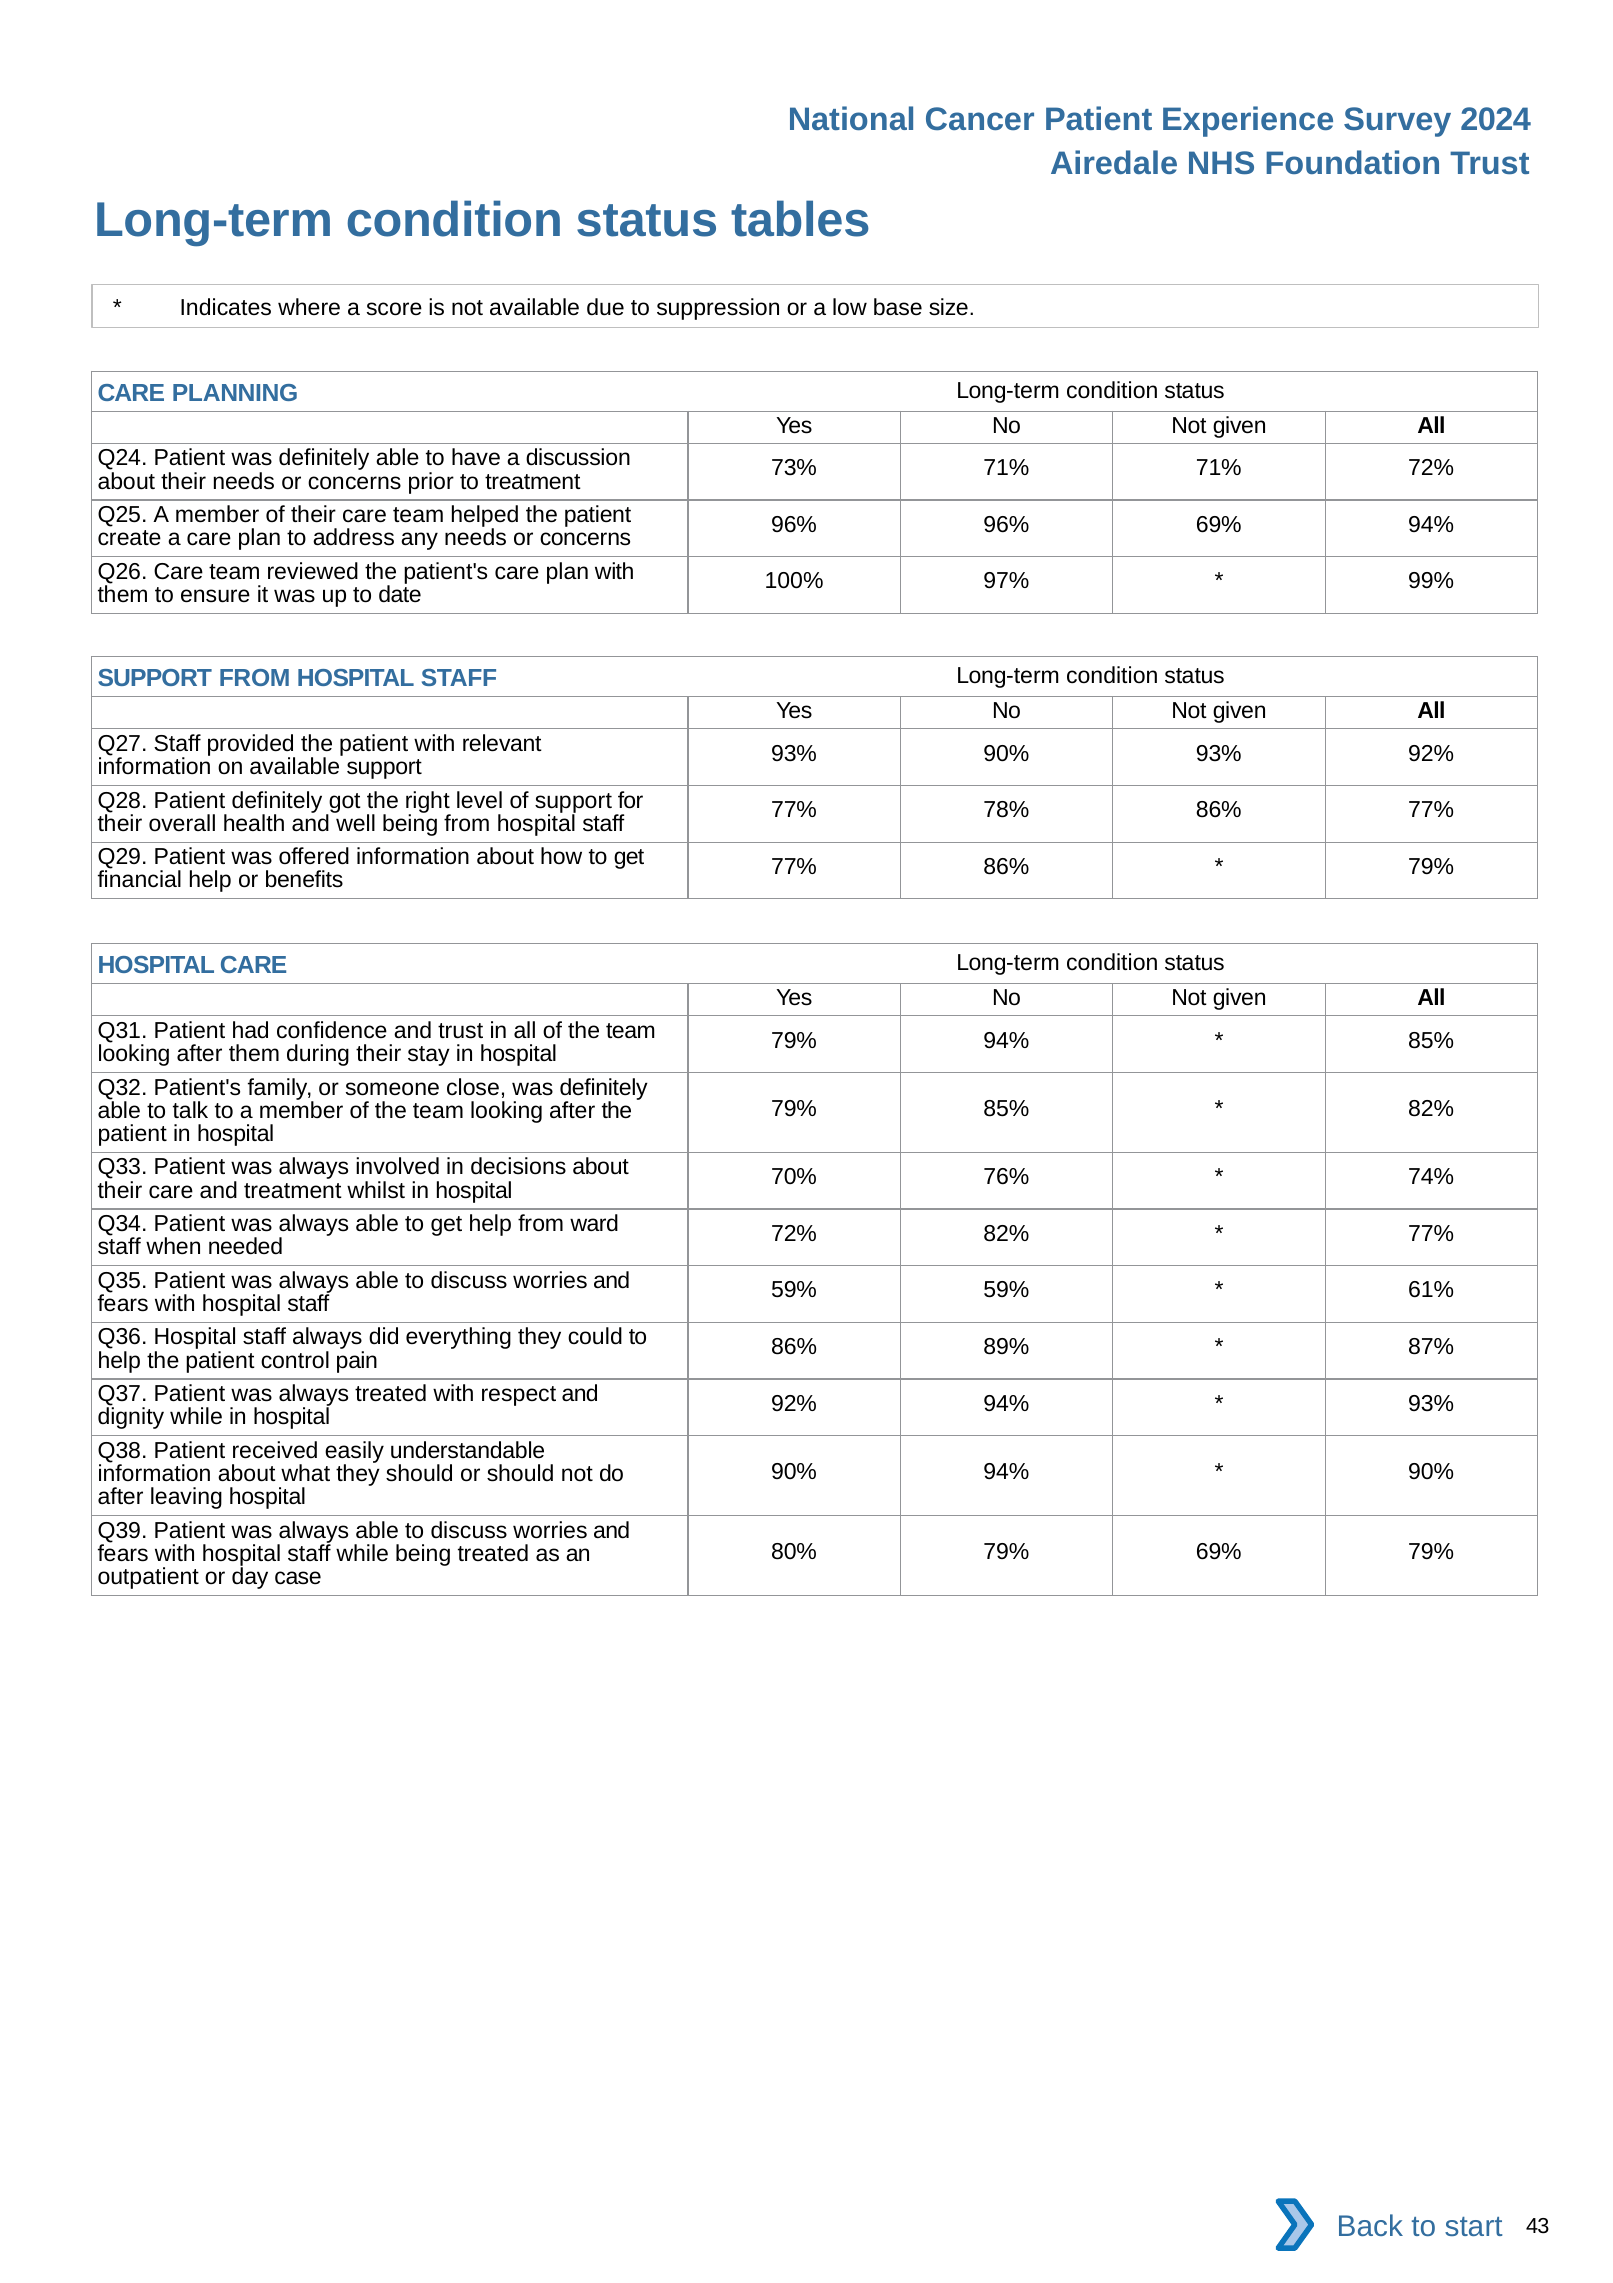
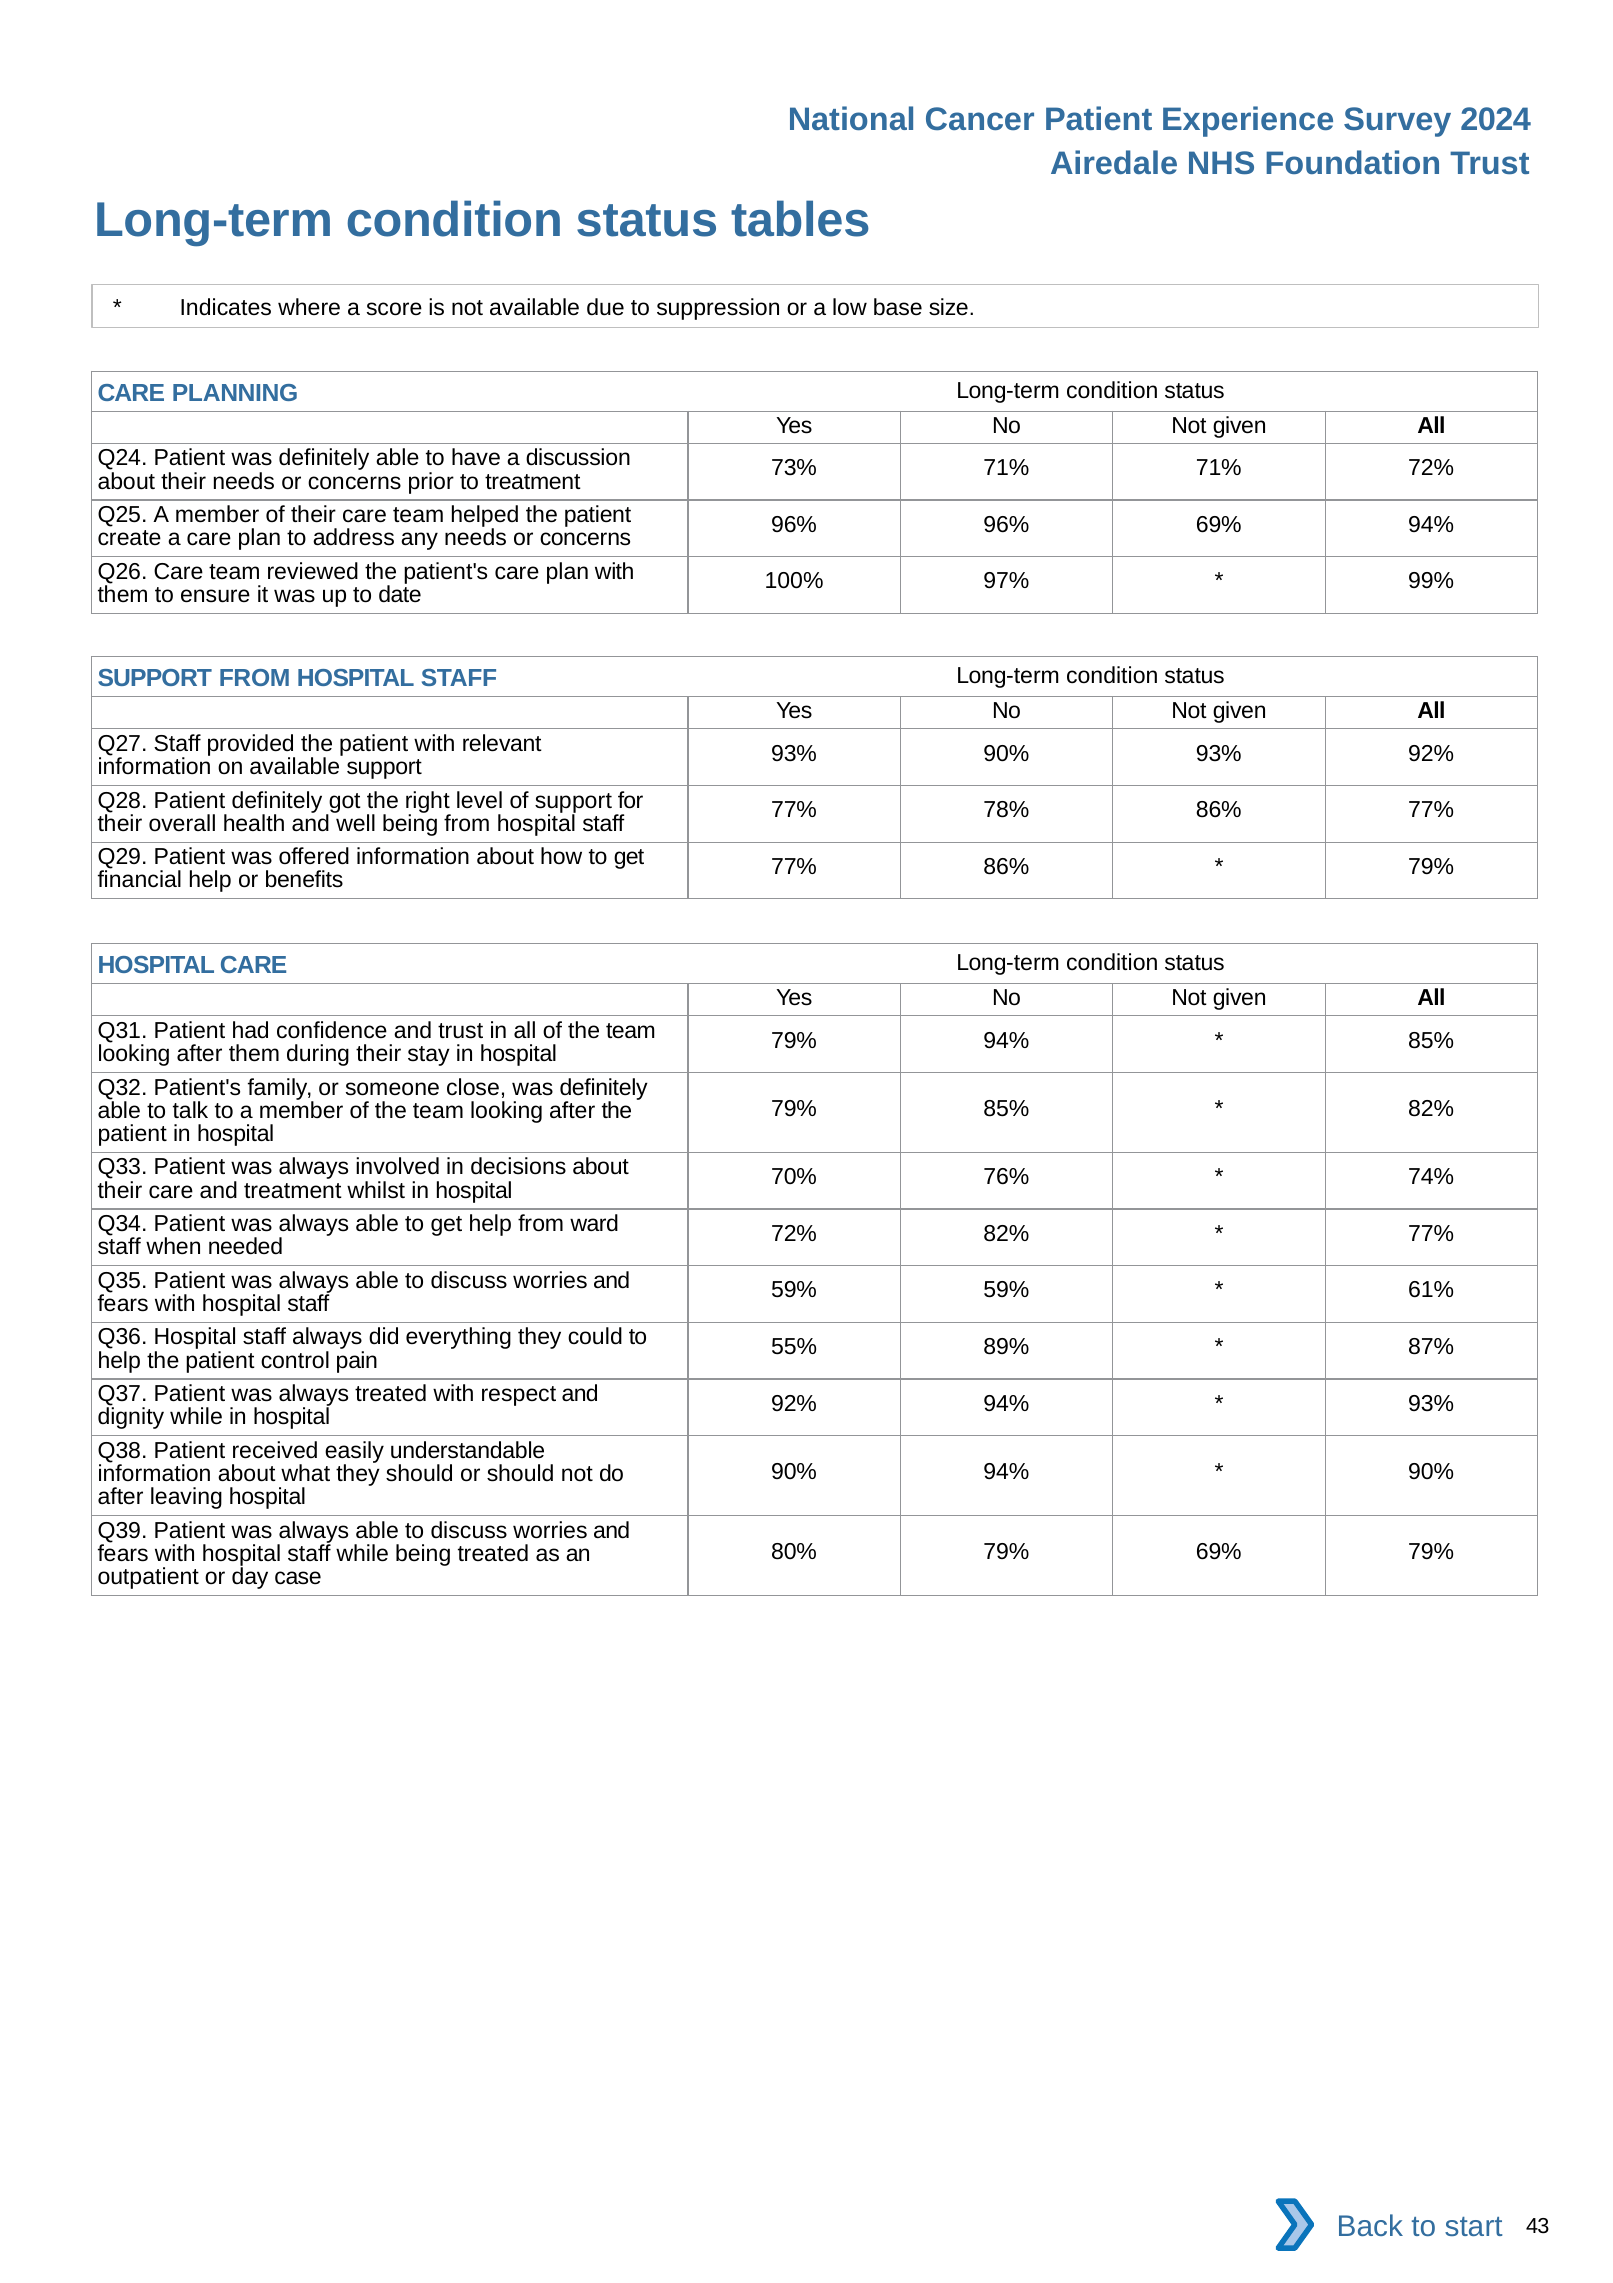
86% at (794, 1347): 86% -> 55%
